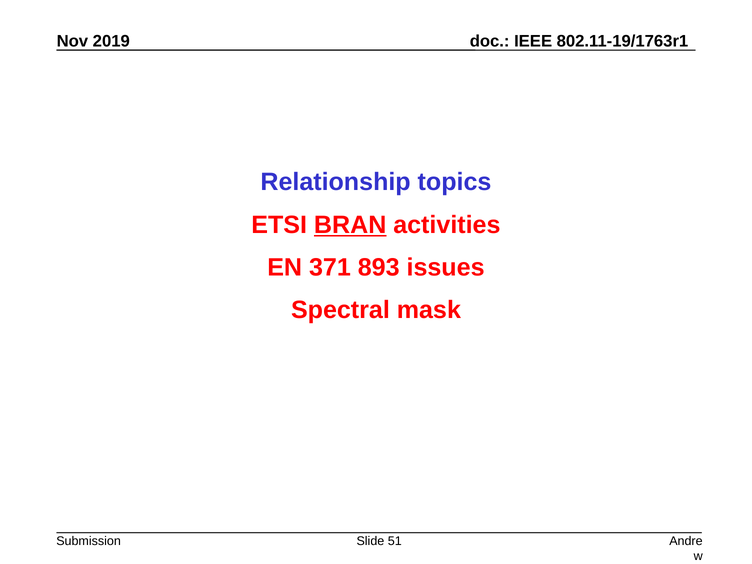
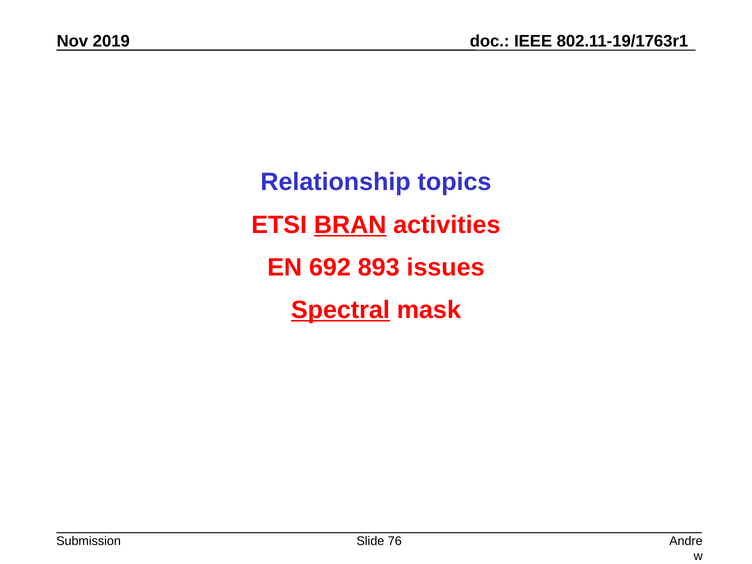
371: 371 -> 692
Spectral underline: none -> present
51: 51 -> 76
